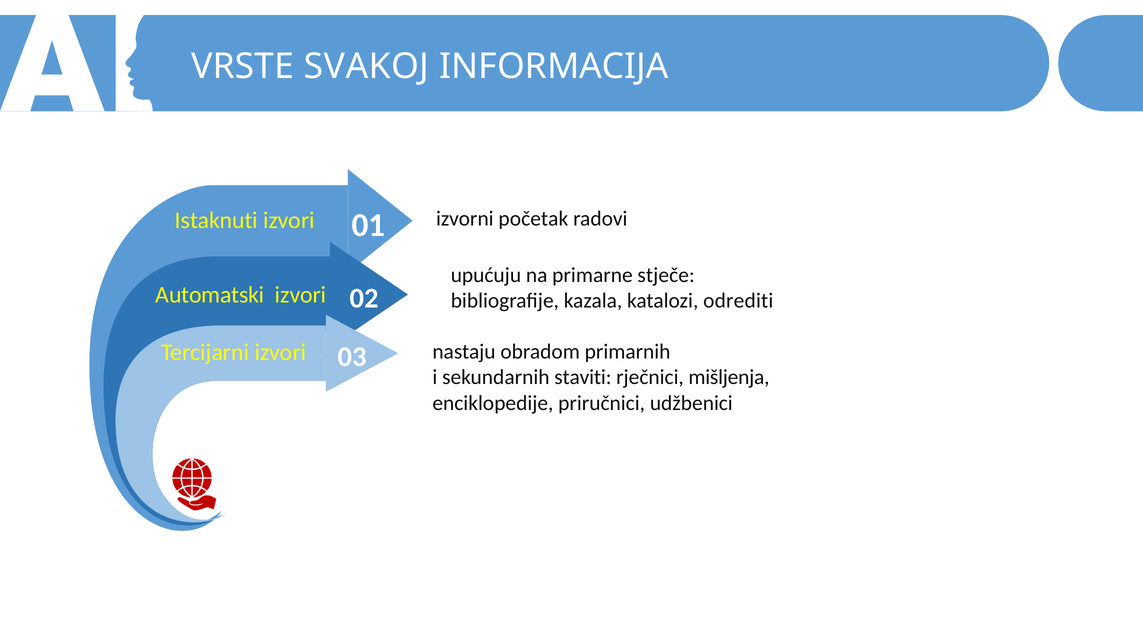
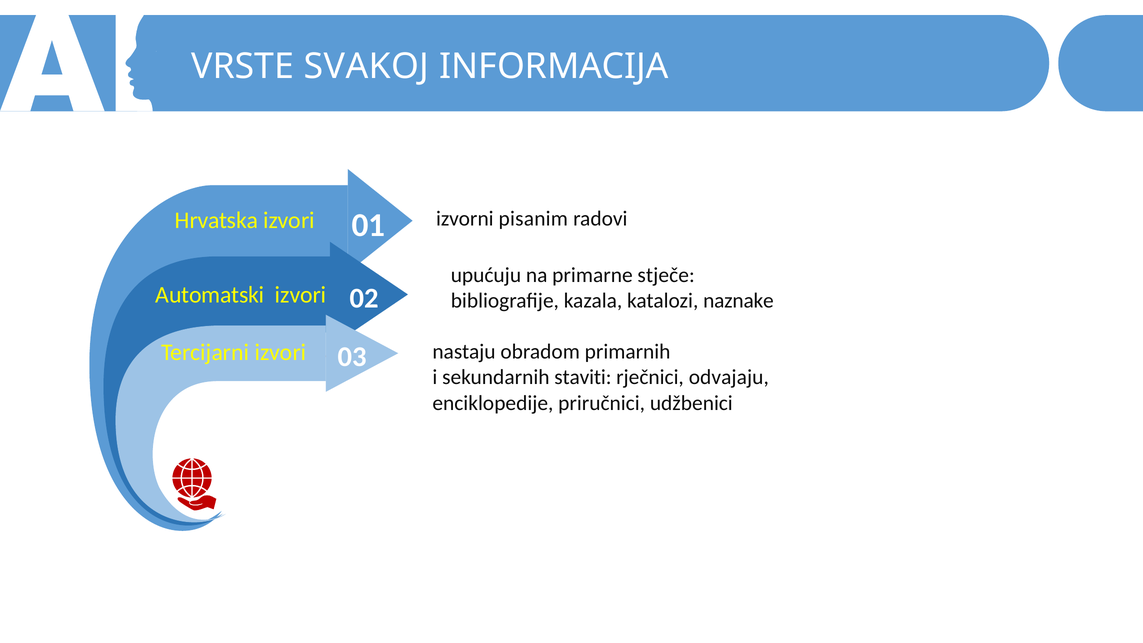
početak: početak -> pisanim
Istaknuti: Istaknuti -> Hrvatska
odrediti: odrediti -> naznake
mišljenja: mišljenja -> odvajaju
